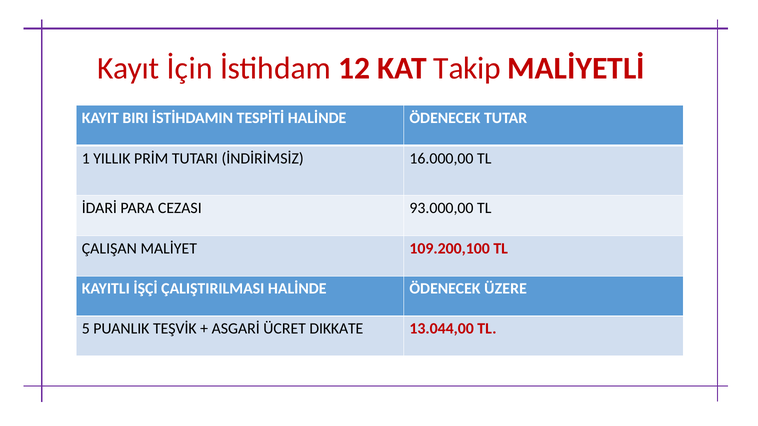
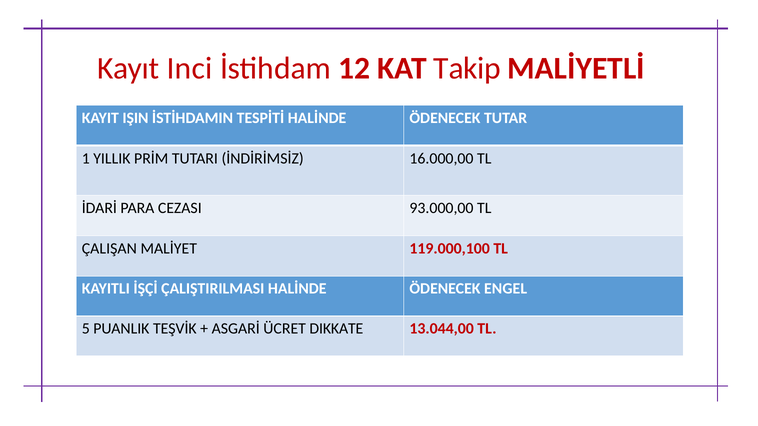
İçin: İçin -> Inci
BIRI: BIRI -> IŞIN
109.200,100: 109.200,100 -> 119.000,100
ÜZERE: ÜZERE -> ENGEL
